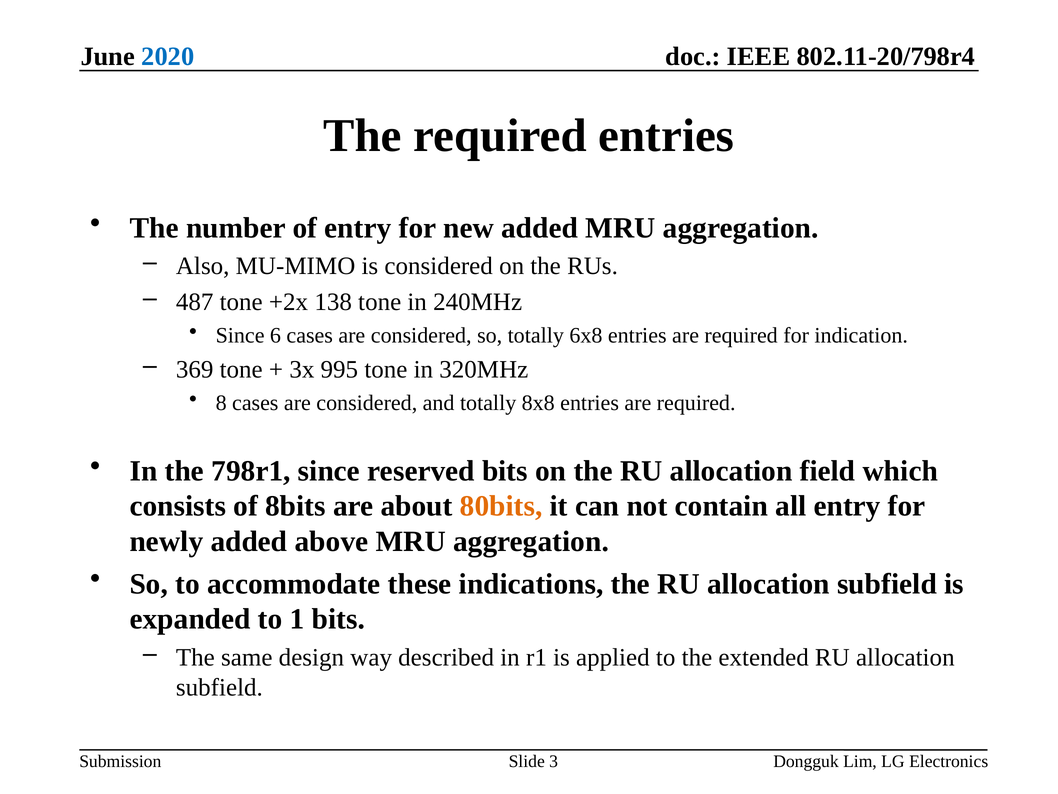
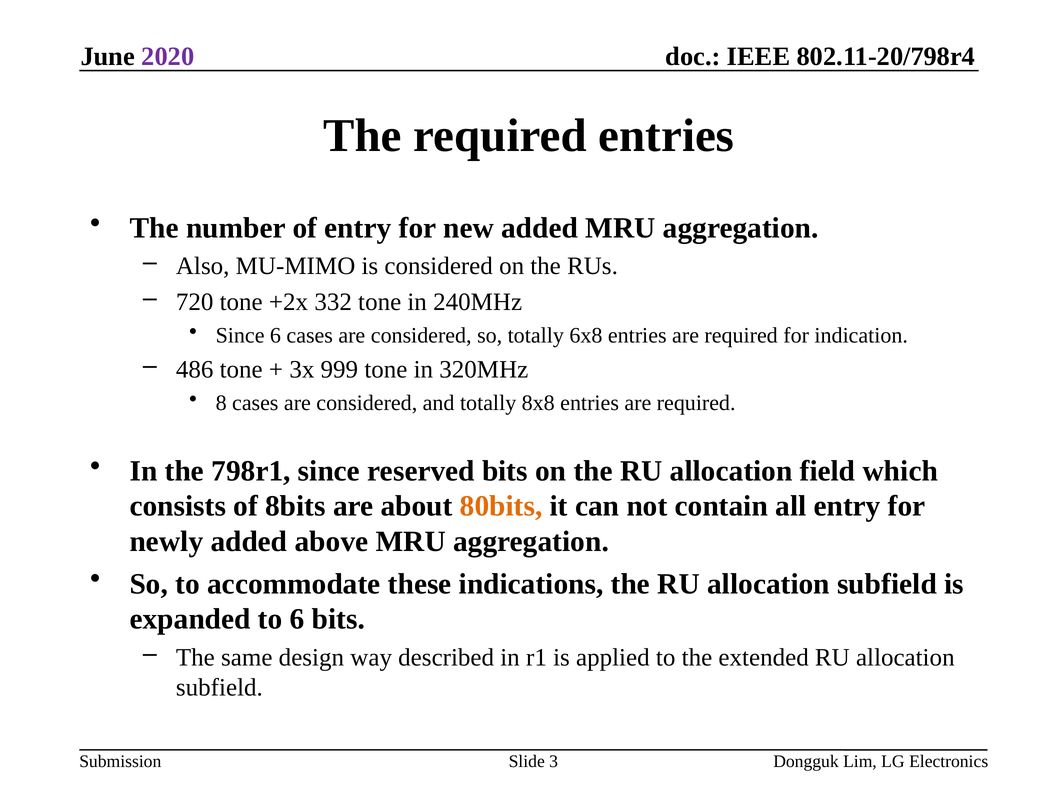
2020 colour: blue -> purple
487: 487 -> 720
138: 138 -> 332
369: 369 -> 486
995: 995 -> 999
to 1: 1 -> 6
